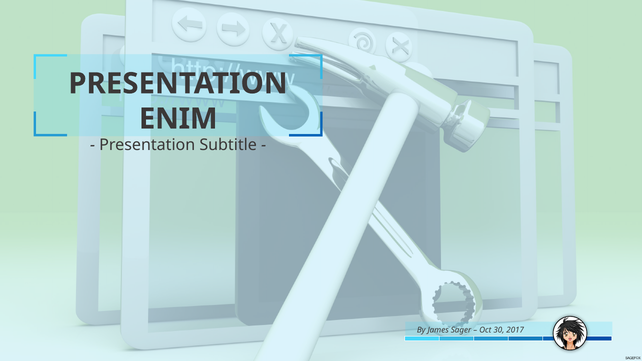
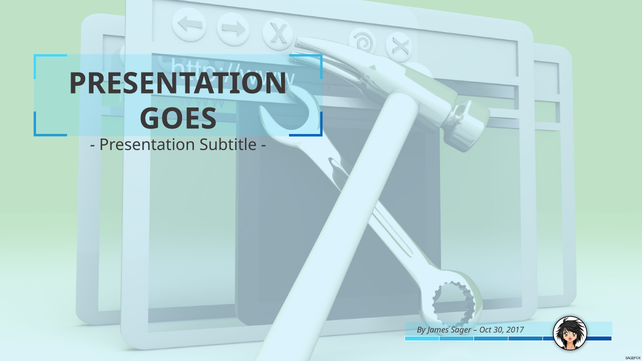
ENIM: ENIM -> GOES
